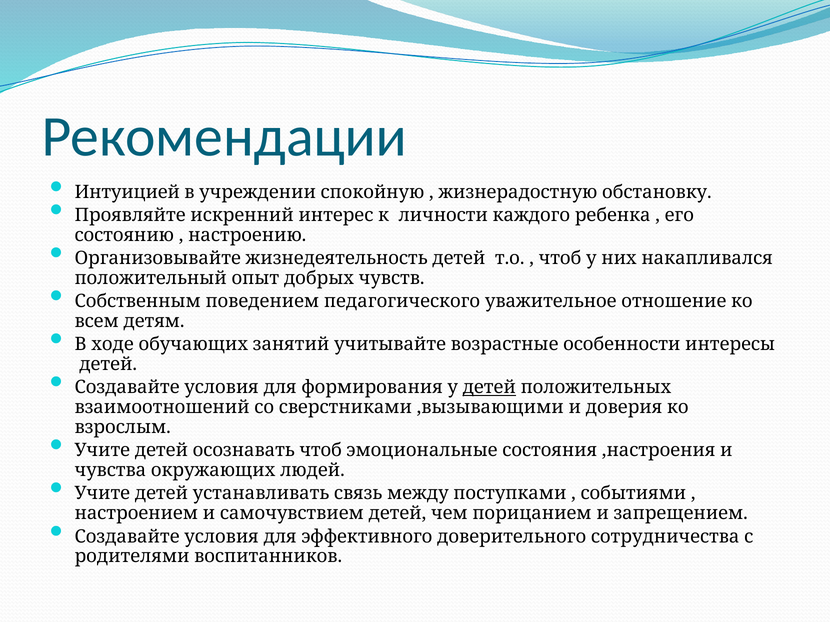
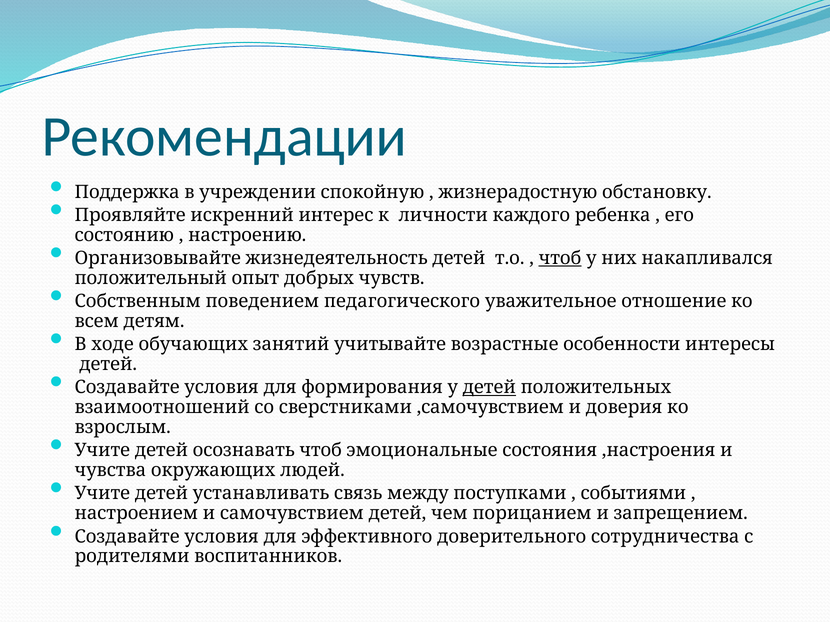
Интуицией: Интуицией -> Поддержка
чтоб at (560, 258) underline: none -> present
,вызывающими: ,вызывающими -> ,самочувствием
